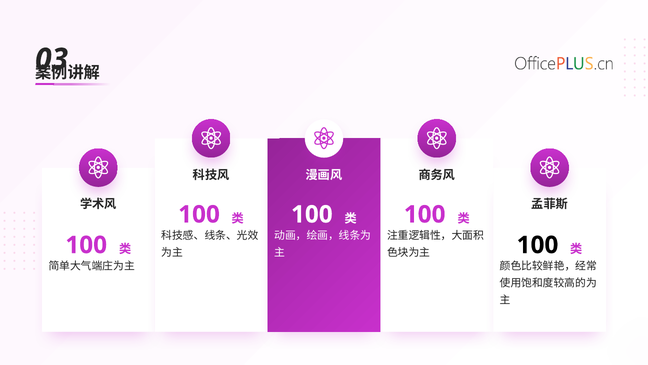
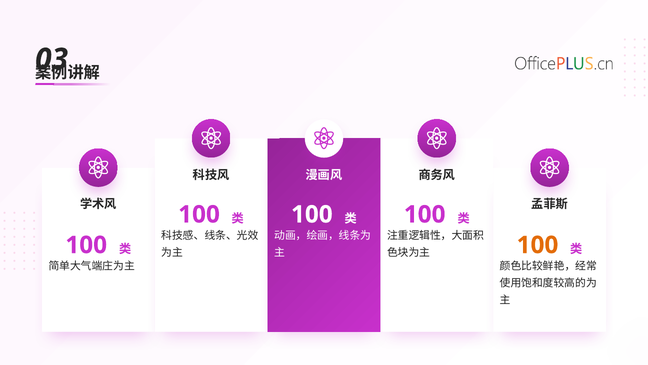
100 at (537, 245) colour: black -> orange
